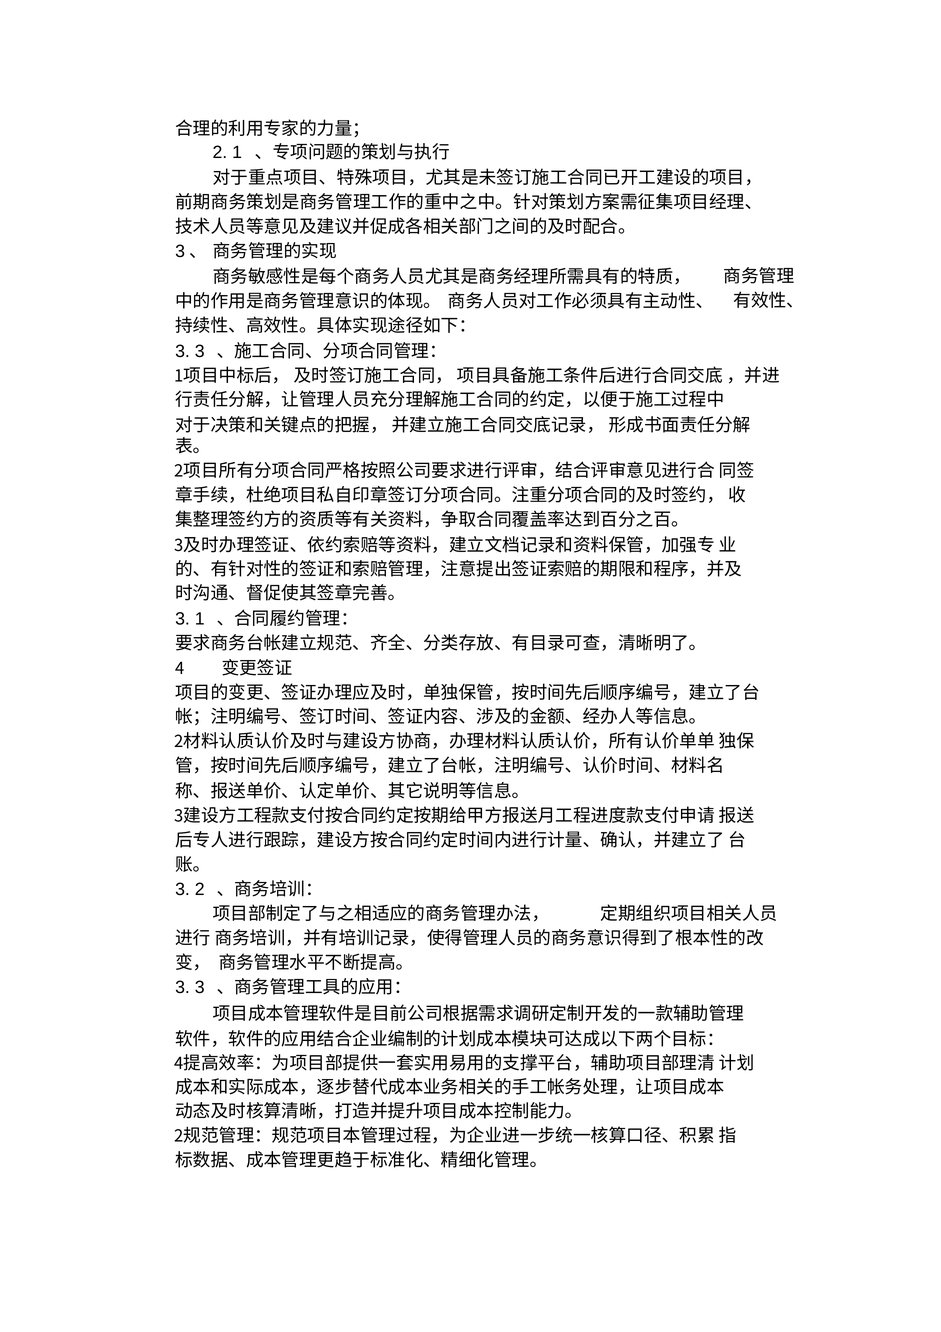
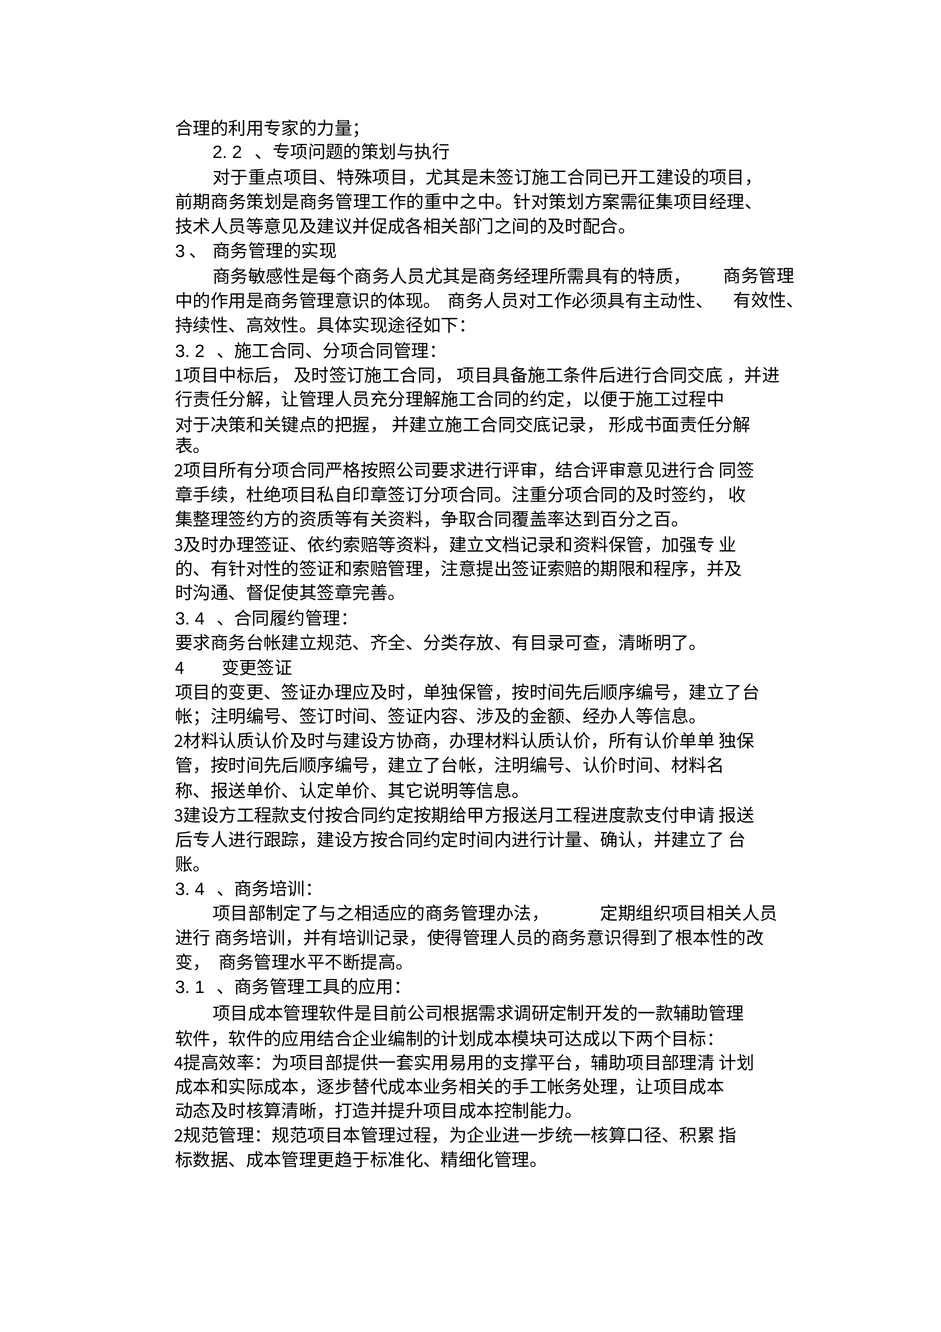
2 1: 1 -> 2
3 at (200, 351): 3 -> 2
1 at (200, 619): 1 -> 4
2 at (200, 889): 2 -> 4
3 at (200, 987): 3 -> 1
